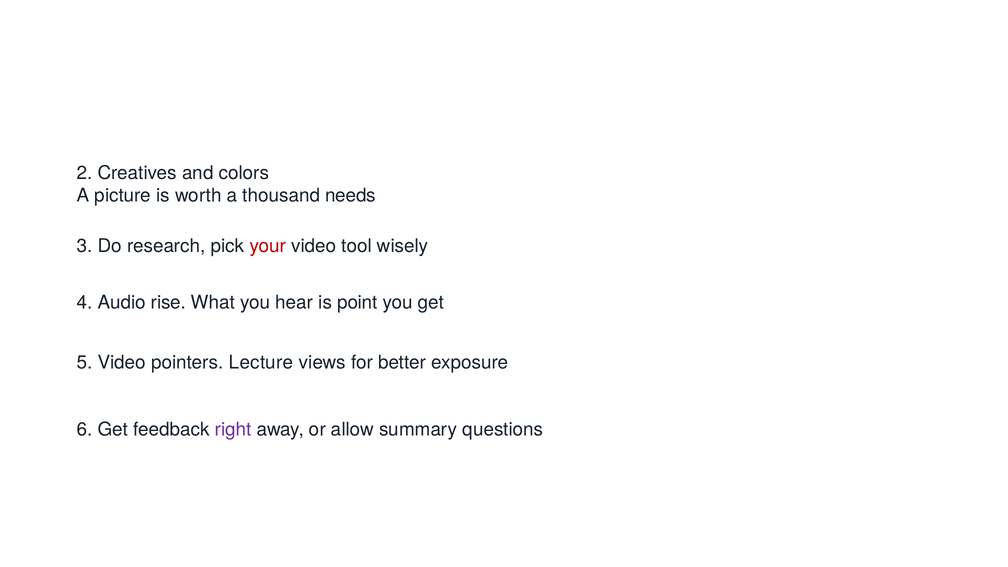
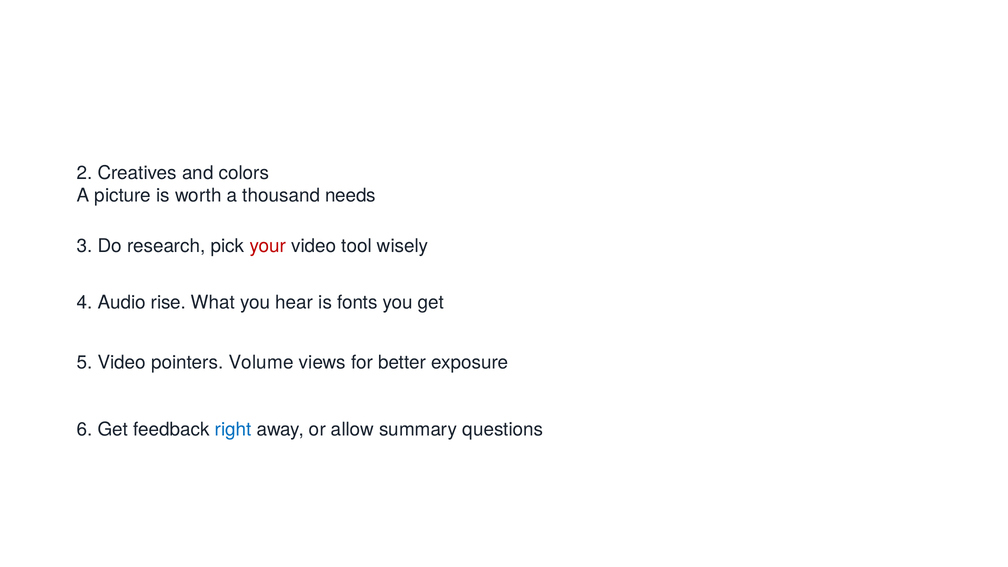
point: point -> fonts
Lecture: Lecture -> Volume
right colour: purple -> blue
